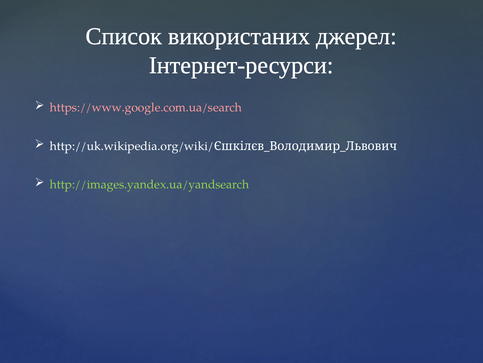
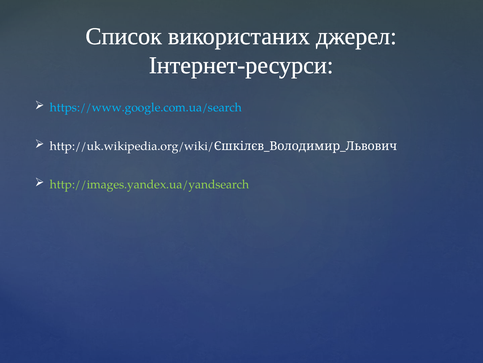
https://www.google.com.ua/search colour: pink -> light blue
